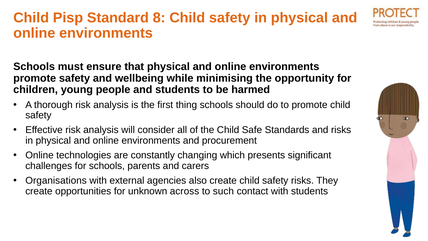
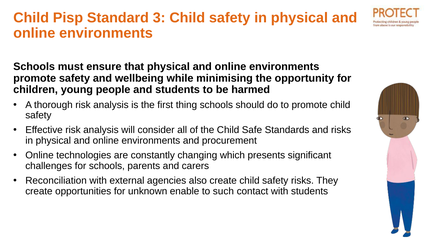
8: 8 -> 3
Organisations: Organisations -> Reconciliation
across: across -> enable
